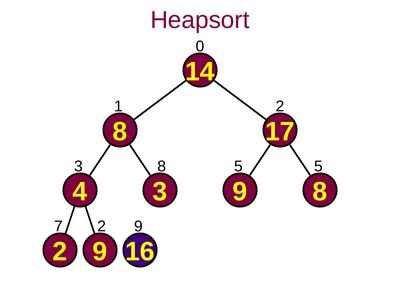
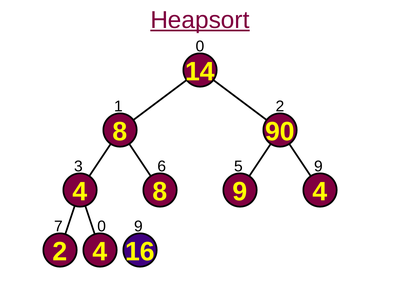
Heapsort underline: none -> present
17: 17 -> 90
3 8: 8 -> 6
5 5: 5 -> 9
3 at (160, 192): 3 -> 8
9 8: 8 -> 4
7 2: 2 -> 0
9 at (100, 252): 9 -> 4
